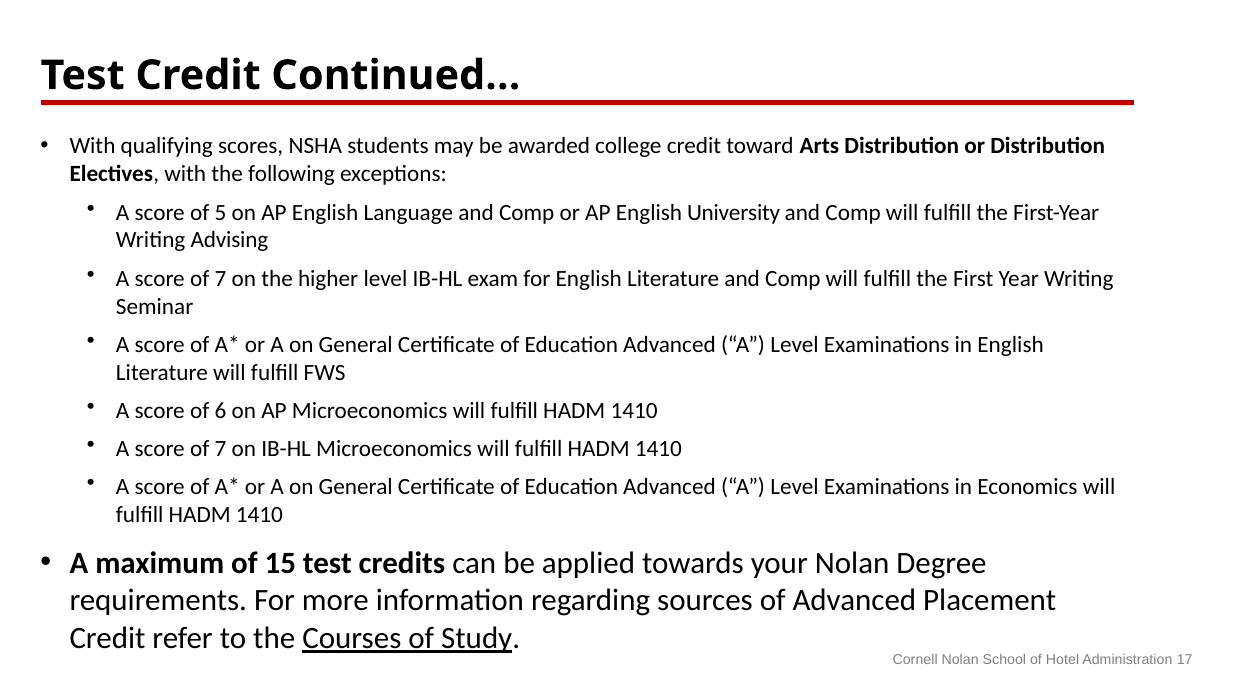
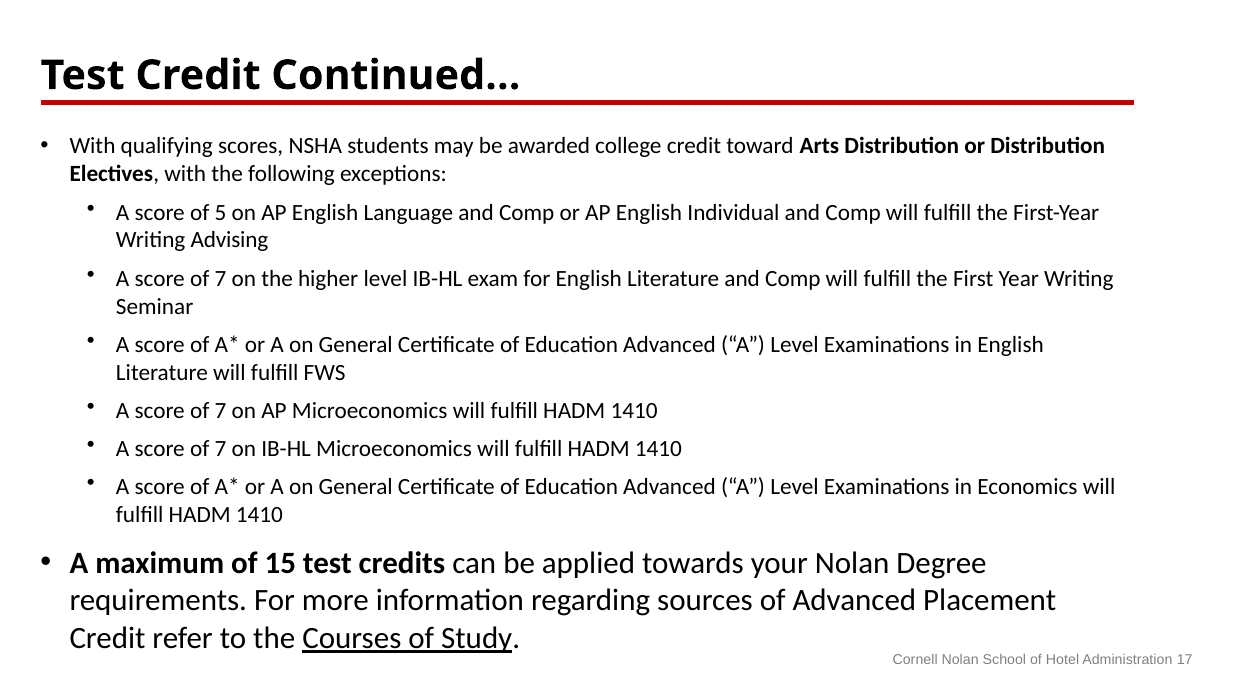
University: University -> Individual
6 at (221, 411): 6 -> 7
